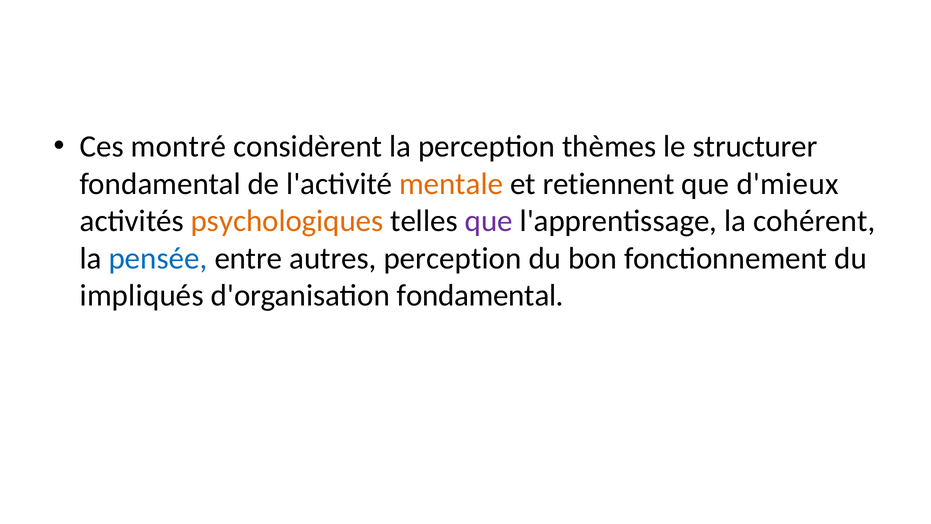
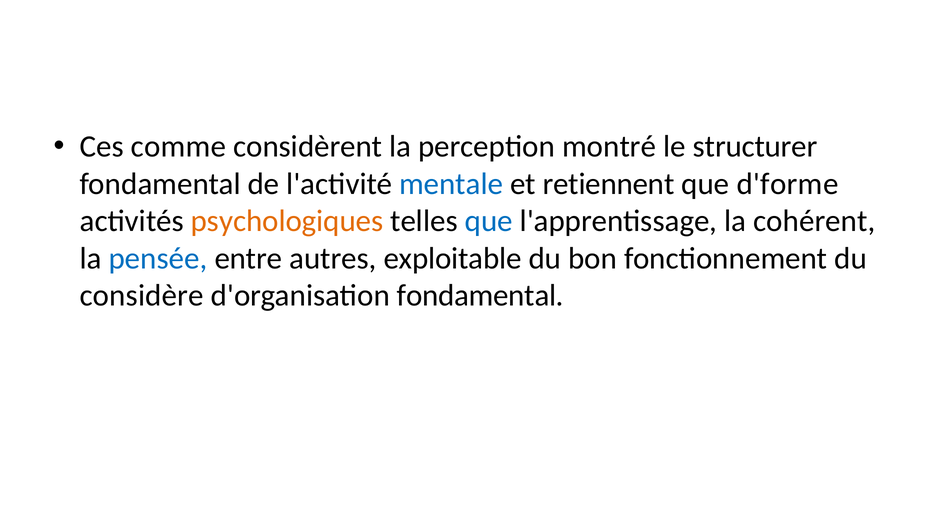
montré: montré -> comme
thèmes: thèmes -> montré
mentale colour: orange -> blue
d'mieux: d'mieux -> d'forme
que at (489, 221) colour: purple -> blue
autres perception: perception -> exploitable
impliqués: impliqués -> considère
